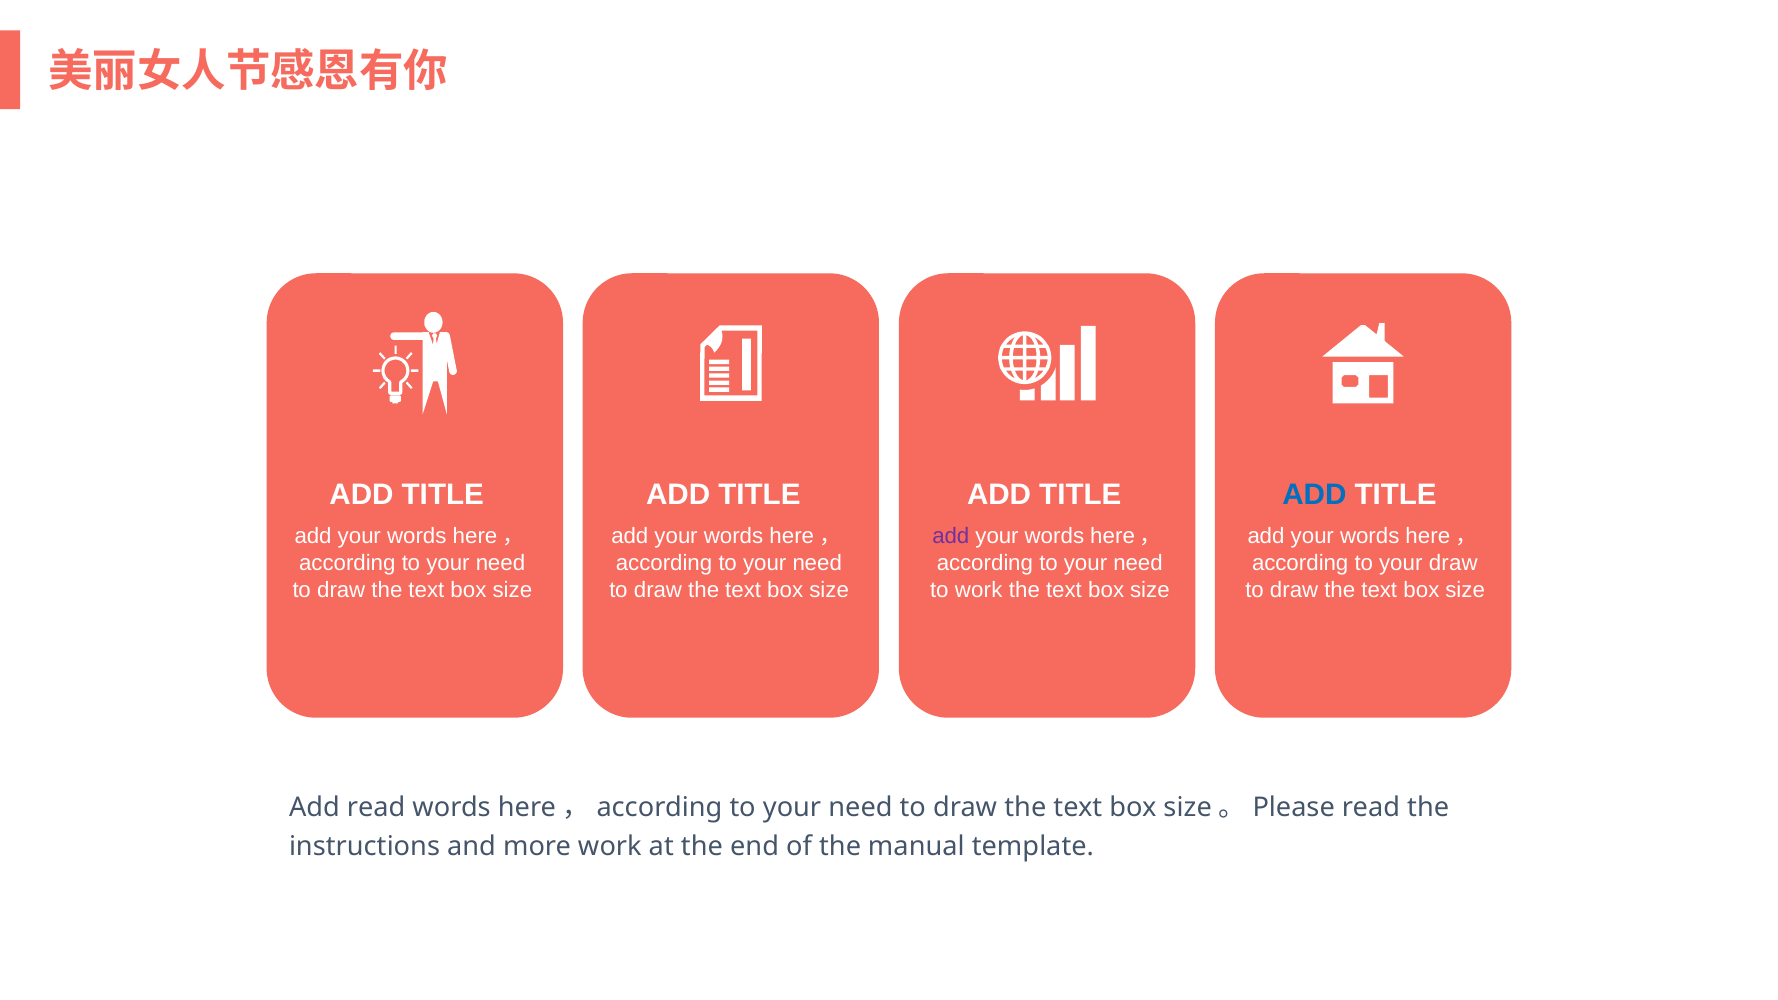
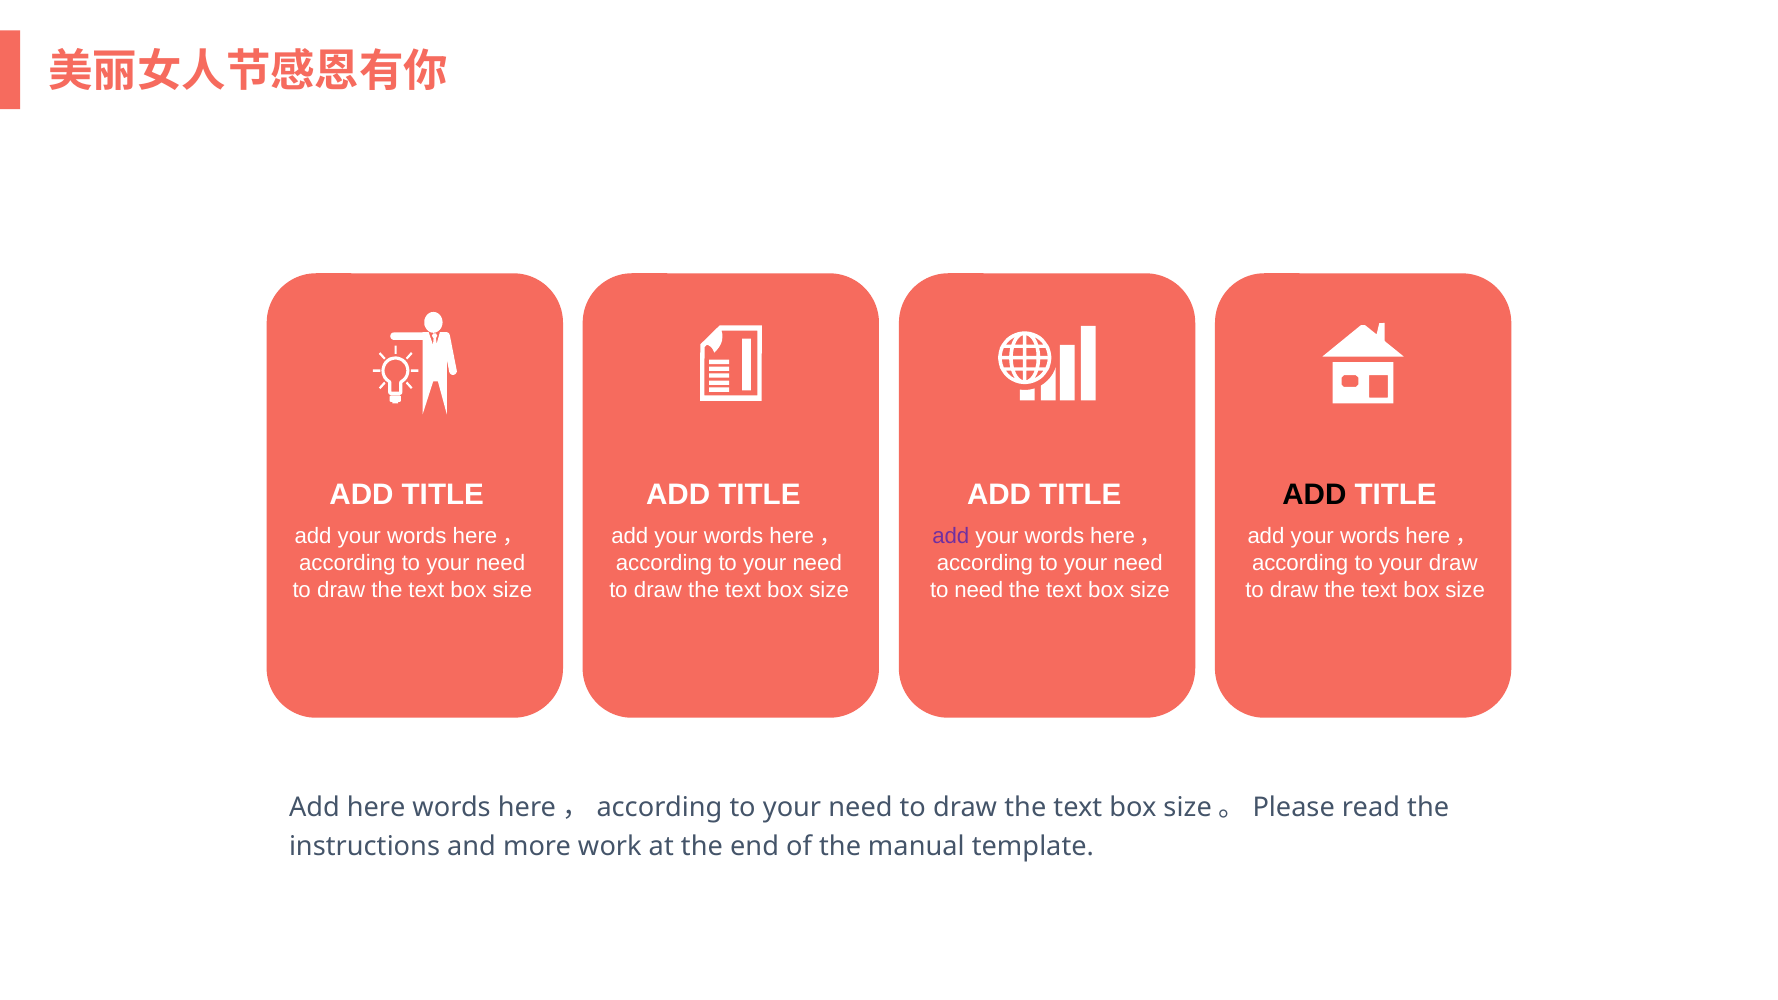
ADD at (1314, 495) colour: blue -> black
to work: work -> need
Add read: read -> here
